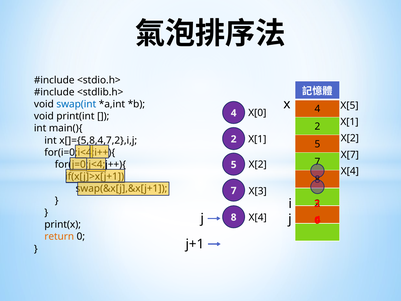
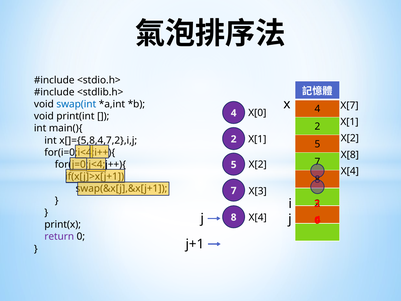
X[5: X[5 -> X[7
X[7: X[7 -> X[8
return colour: orange -> purple
